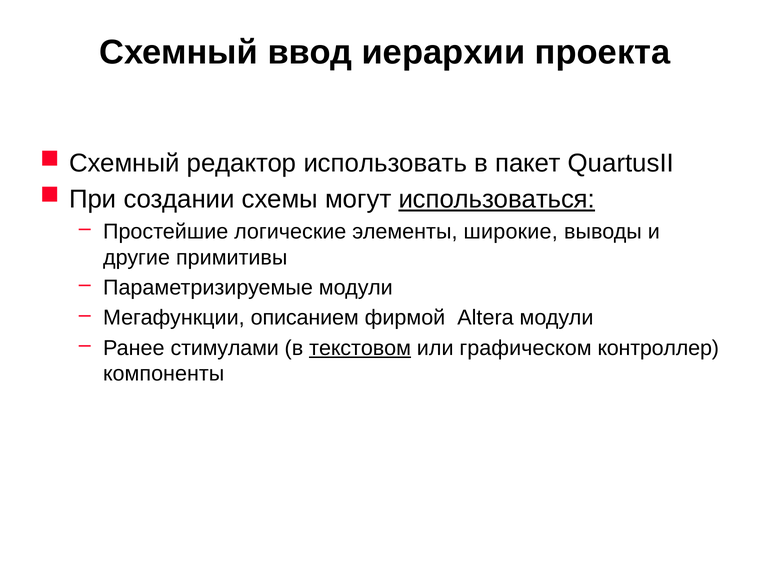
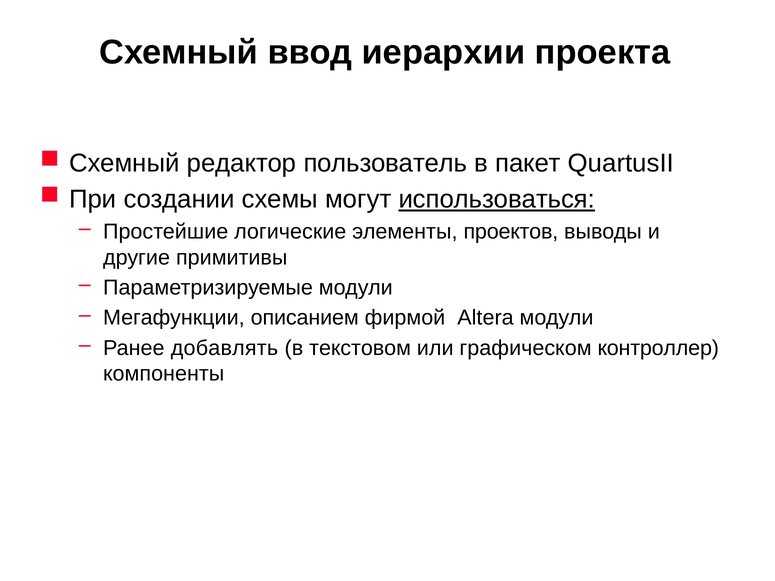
использовать: использовать -> пользователь
широкие: широкие -> проектов
стимулами: стимулами -> добавлять
текстовом underline: present -> none
